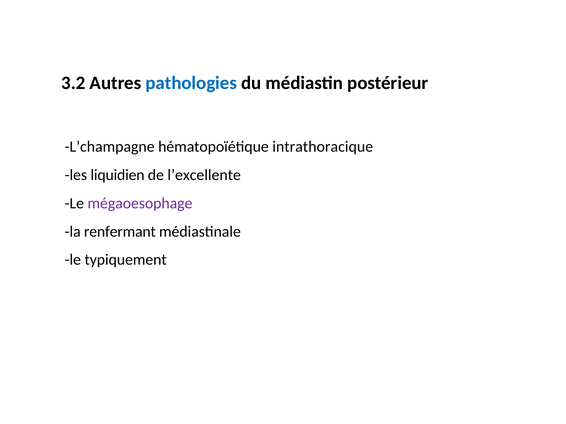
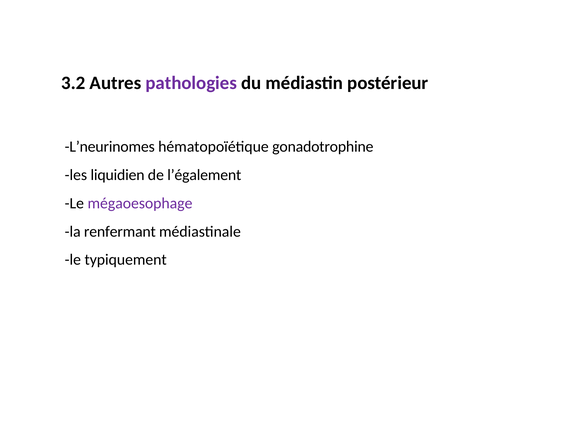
pathologies colour: blue -> purple
L’champagne: L’champagne -> L’neurinomes
intrathoracique: intrathoracique -> gonadotrophine
l’excellente: l’excellente -> l’également
